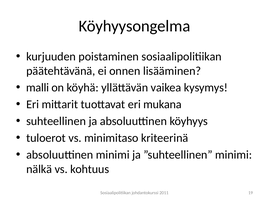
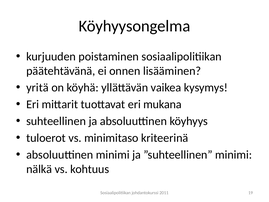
malli: malli -> yritä
